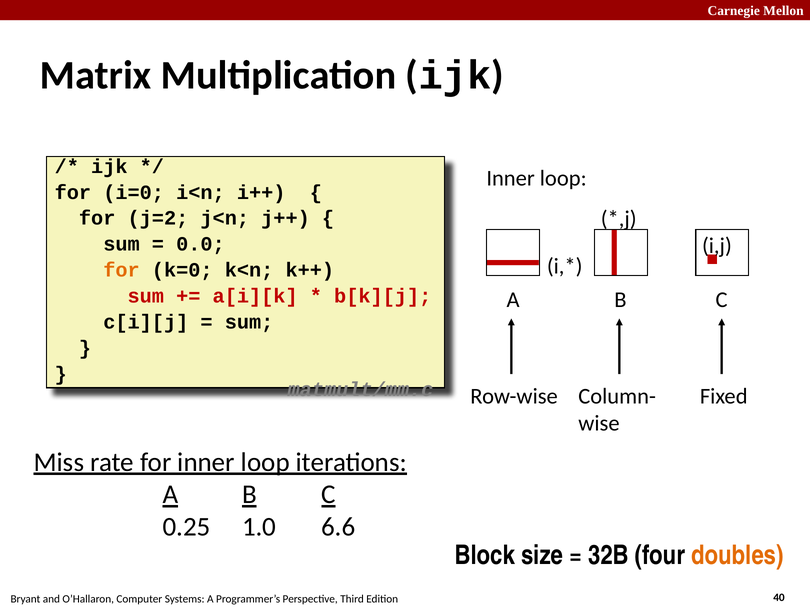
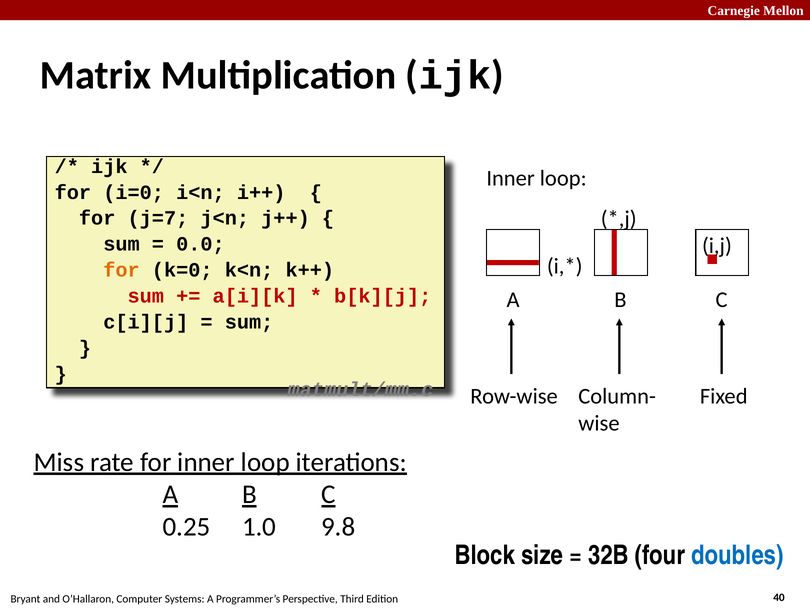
j=2: j=2 -> j=7
6.6: 6.6 -> 9.8
doubles colour: orange -> blue
